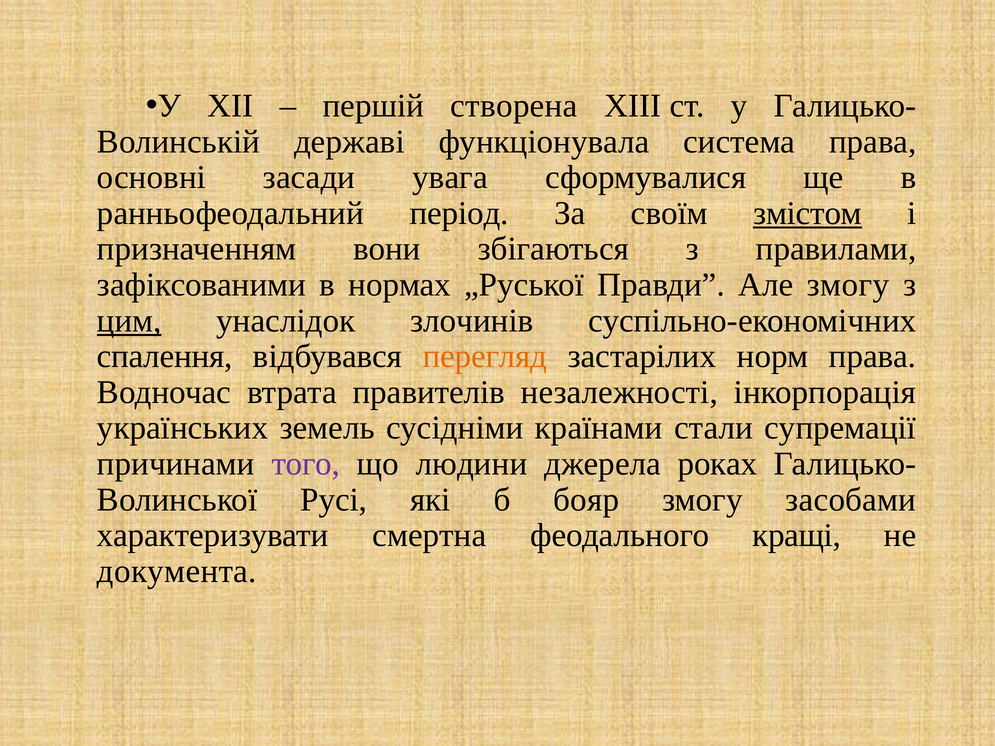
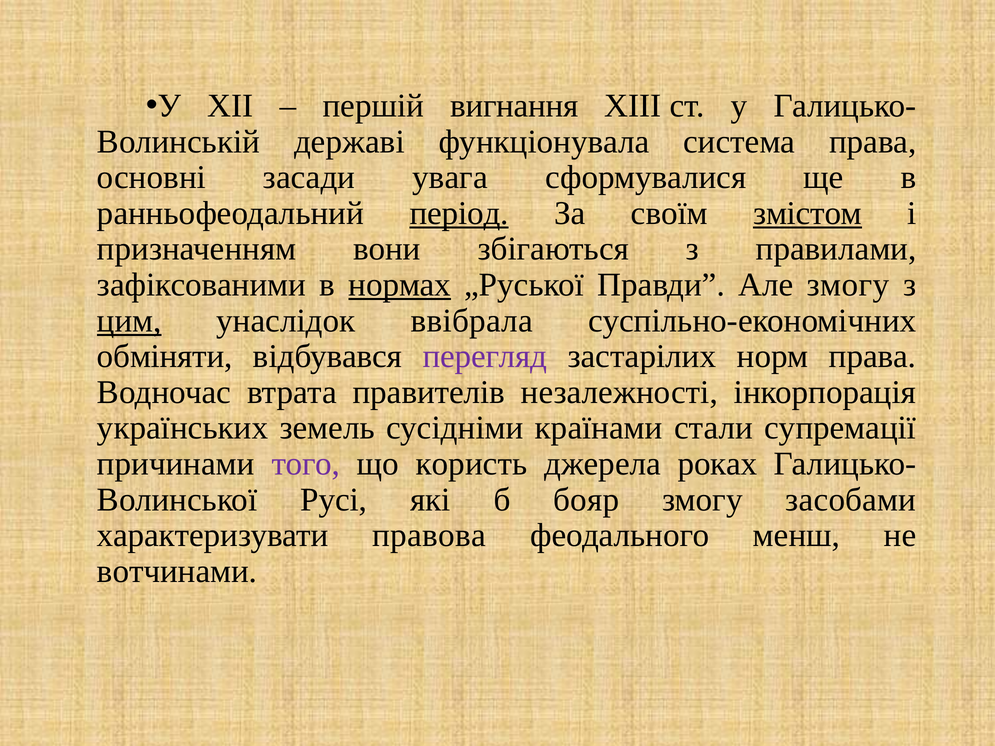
створена: створена -> вигнання
період underline: none -> present
нормах underline: none -> present
злочинів: злочинів -> ввібрала
спалення: спалення -> обміняти
перегляд colour: orange -> purple
людини: людини -> користь
смертна: смертна -> правова
кращі: кращі -> менш
документа: документа -> вотчинами
